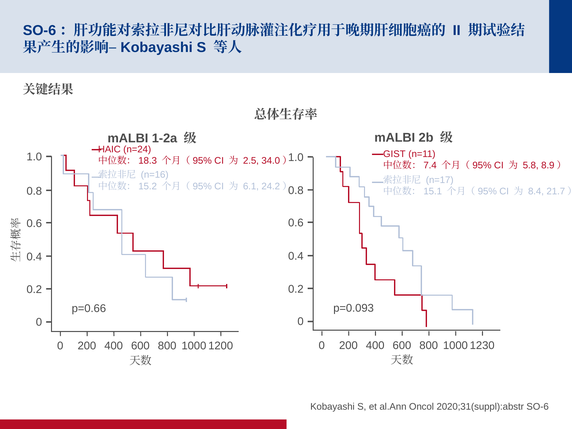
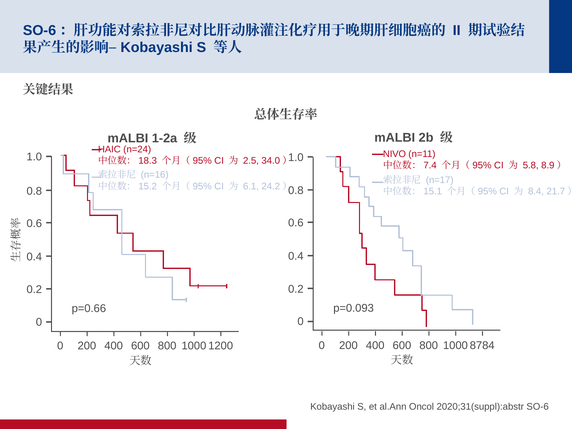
GIST: GIST -> NIVO
1230: 1230 -> 8784
